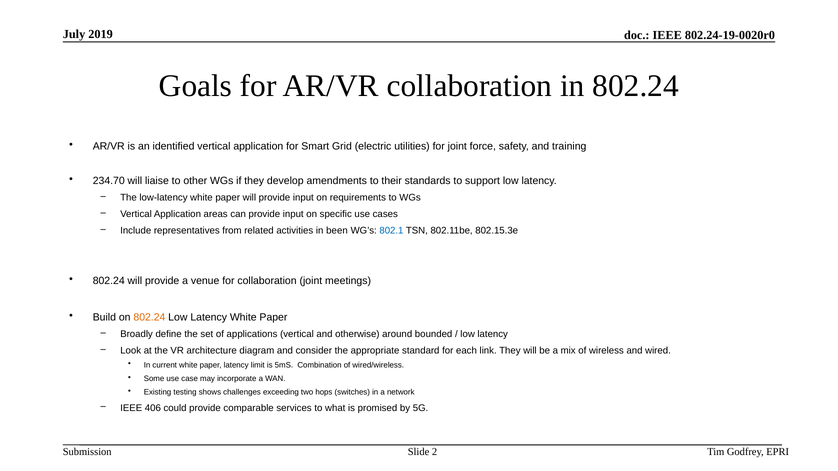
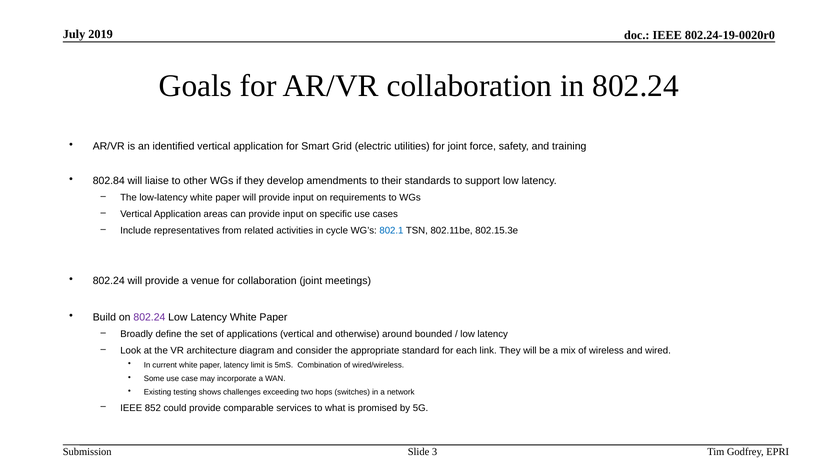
234.70: 234.70 -> 802.84
been: been -> cycle
802.24 at (149, 318) colour: orange -> purple
406: 406 -> 852
2: 2 -> 3
